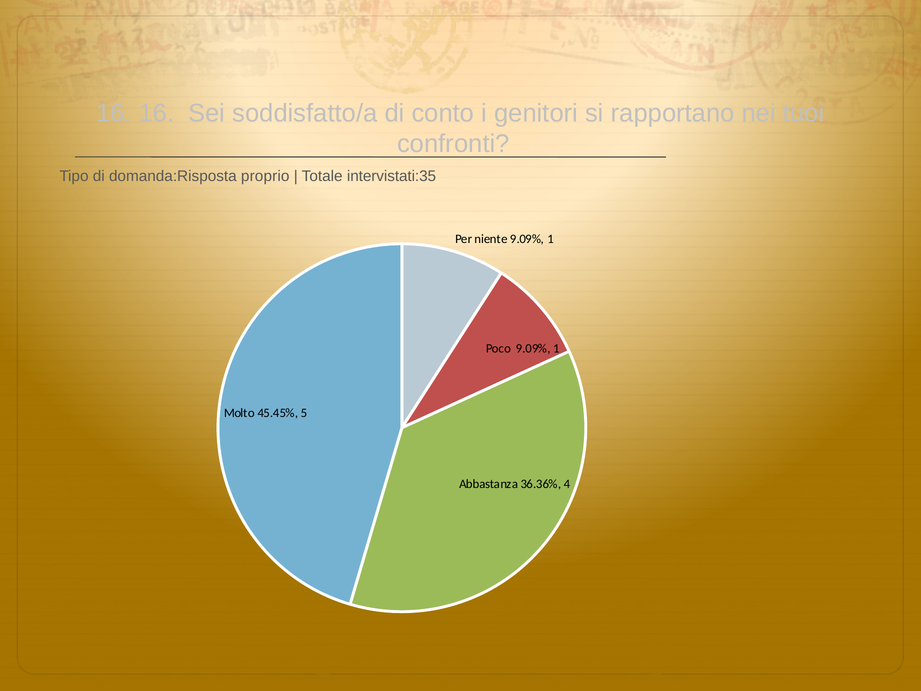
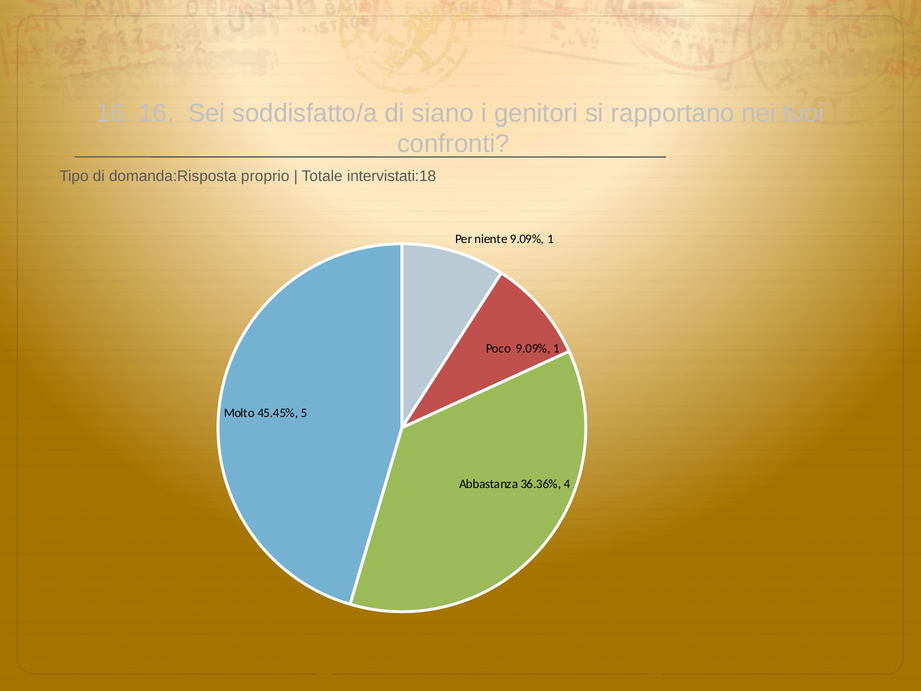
conto: conto -> siano
intervistati:35: intervistati:35 -> intervistati:18
